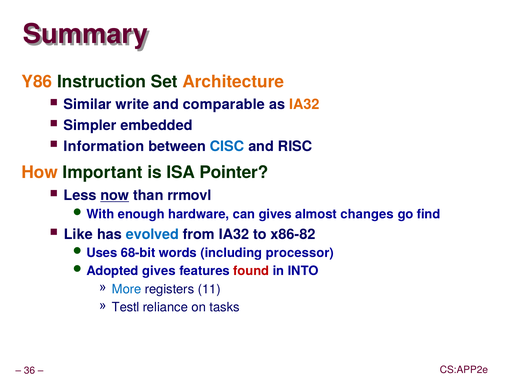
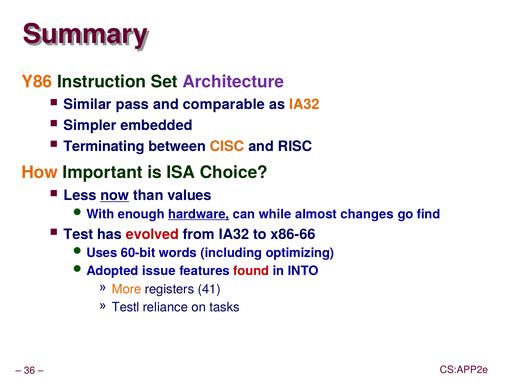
Architecture colour: orange -> purple
write: write -> pass
Information: Information -> Terminating
CISC colour: blue -> orange
Pointer: Pointer -> Choice
rrmovl: rrmovl -> values
hardware underline: none -> present
can gives: gives -> while
Like: Like -> Test
evolved colour: blue -> red
x86-82: x86-82 -> x86-66
68-bit: 68-bit -> 60-bit
processor: processor -> optimizing
gives at (159, 271): gives -> issue
More colour: blue -> orange
11: 11 -> 41
